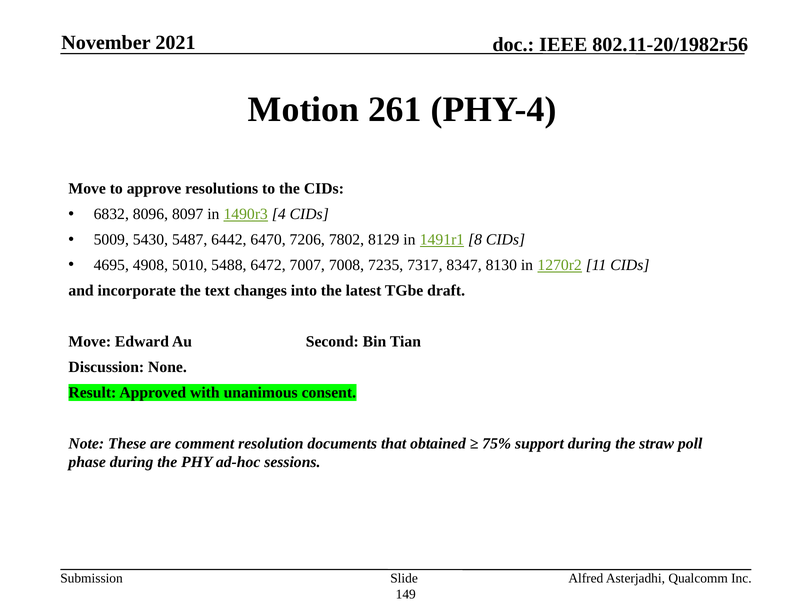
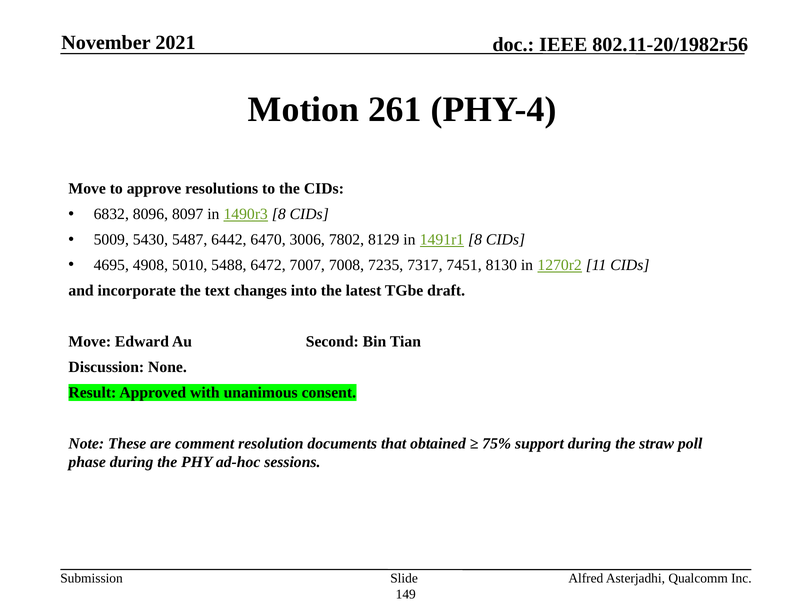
1490r3 4: 4 -> 8
7206: 7206 -> 3006
8347: 8347 -> 7451
